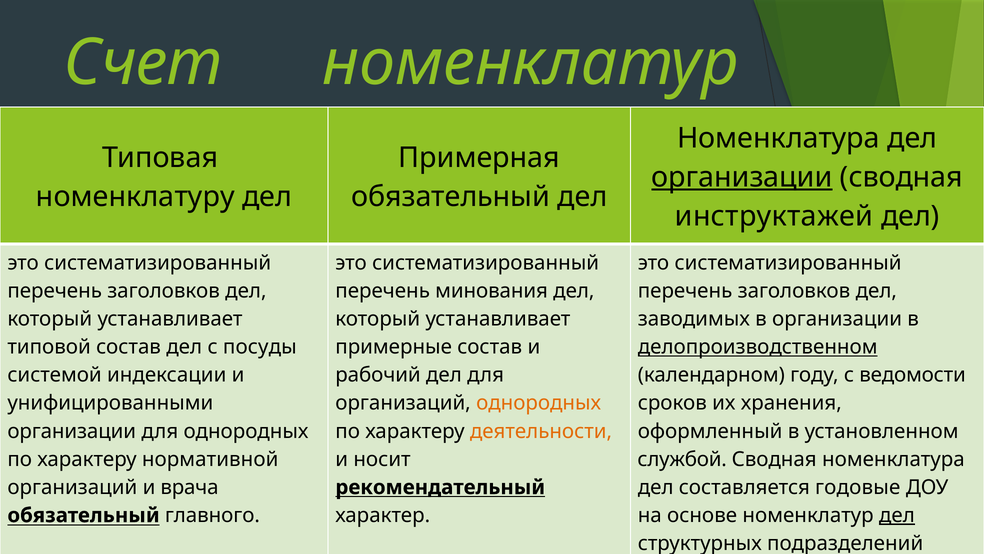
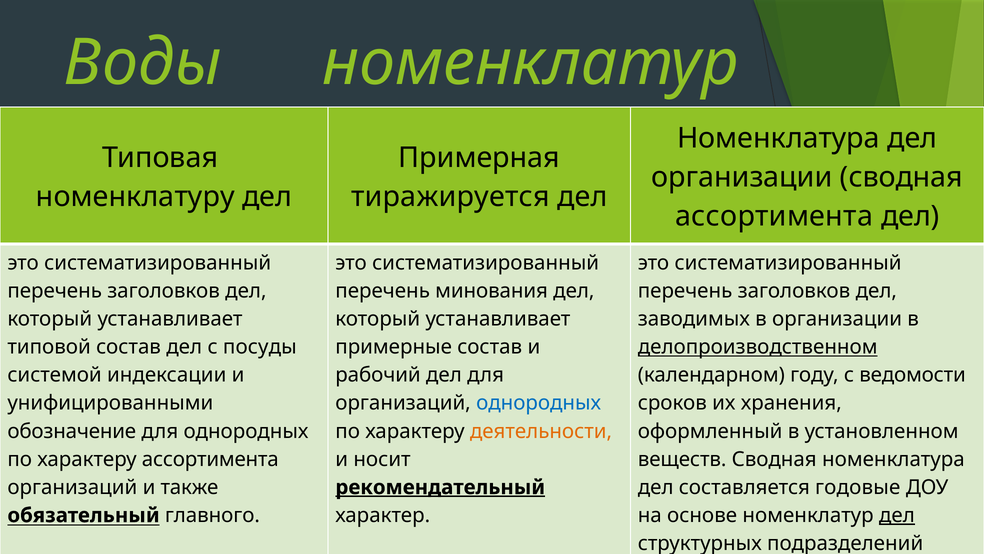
Счет: Счет -> Воды
организации at (742, 177) underline: present -> none
обязательный at (451, 196): обязательный -> тиражируется
инструктажей at (774, 216): инструктажей -> ассортимента
однородных at (539, 403) colour: orange -> blue
организации at (72, 431): организации -> обозначение
характеру нормативной: нормативной -> ассортимента
службой: службой -> веществ
врача: врача -> также
рекомендательный underline: none -> present
